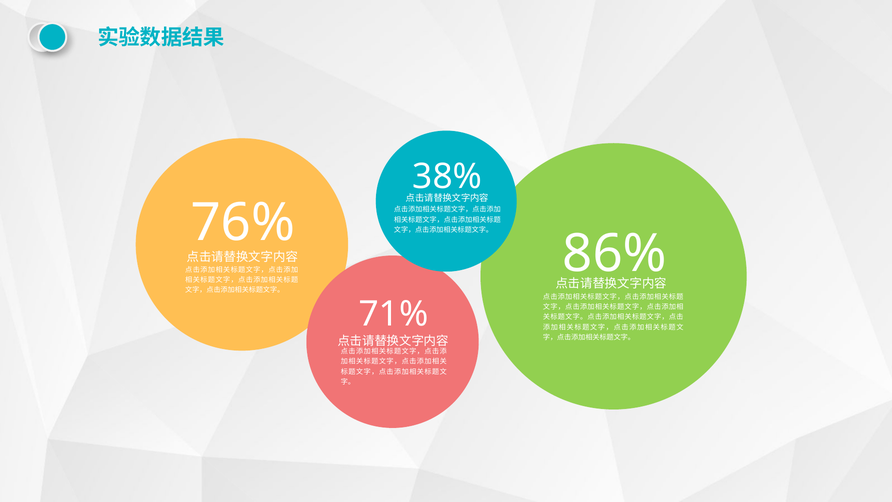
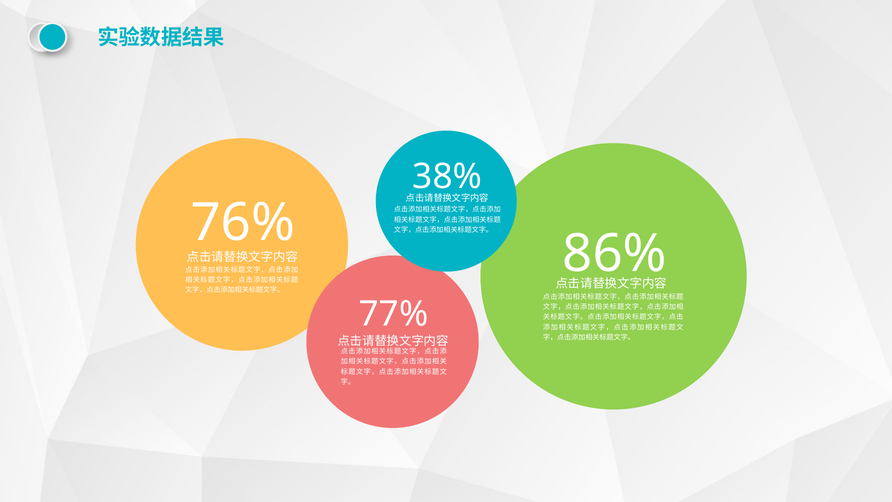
71%: 71% -> 77%
